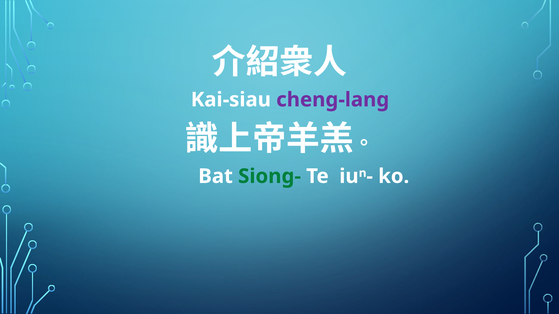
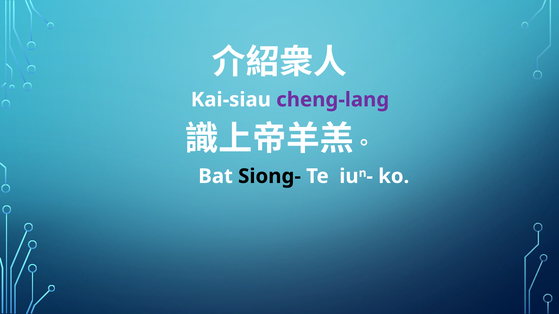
Siong- colour: green -> black
